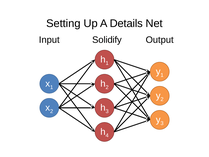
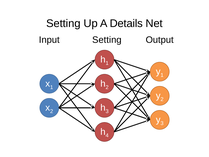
Input Solidify: Solidify -> Setting
